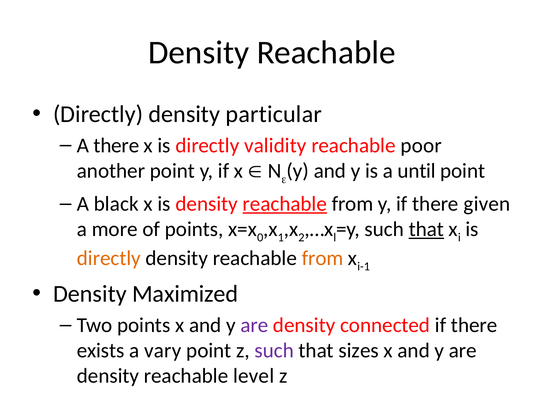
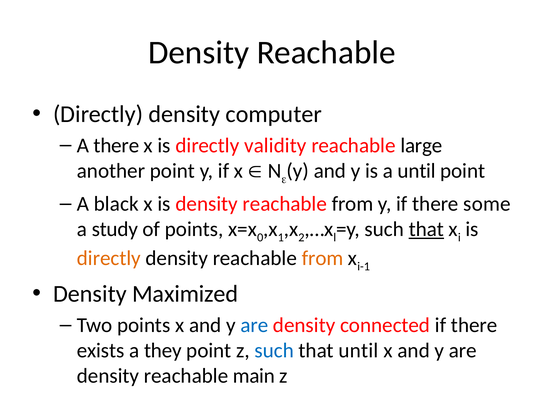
particular: particular -> computer
poor: poor -> large
reachable at (285, 204) underline: present -> none
given: given -> some
more: more -> study
are at (254, 325) colour: purple -> blue
vary: vary -> they
such at (274, 351) colour: purple -> blue
that sizes: sizes -> until
level: level -> main
